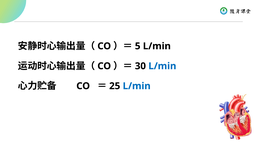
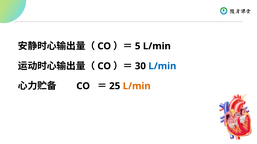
L/min at (137, 86) colour: blue -> orange
